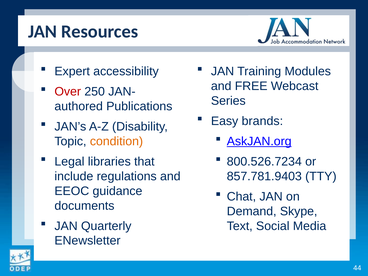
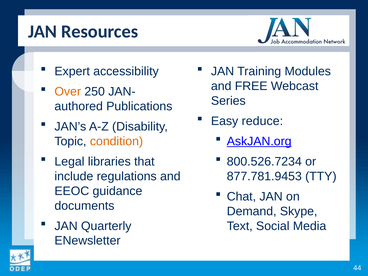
Over colour: red -> orange
brands: brands -> reduce
857.781.9403: 857.781.9403 -> 877.781.9453
